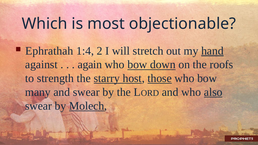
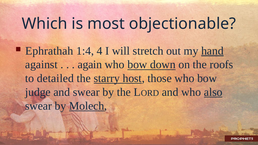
2: 2 -> 4
strength: strength -> detailed
those underline: present -> none
many: many -> judge
